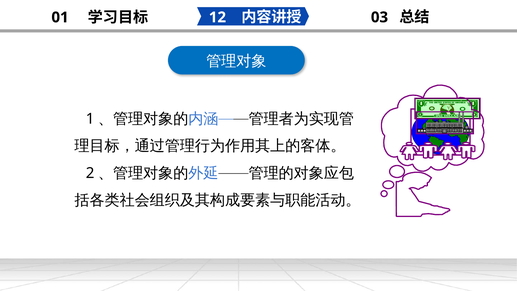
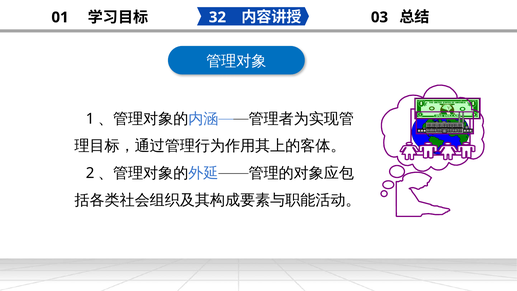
12: 12 -> 32
